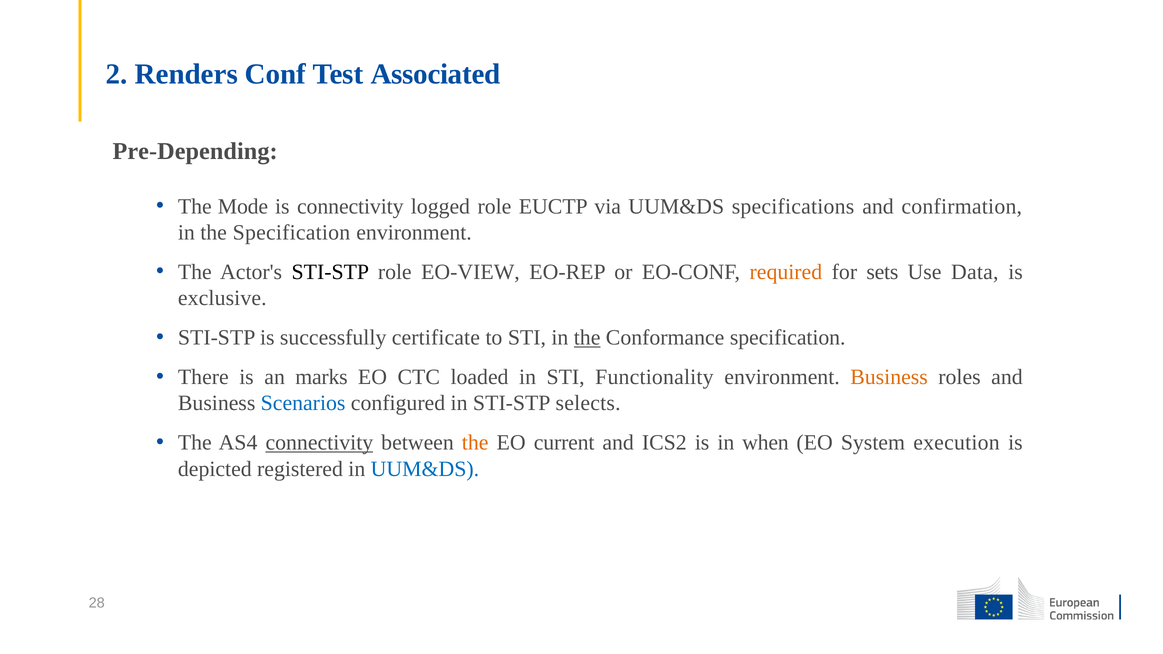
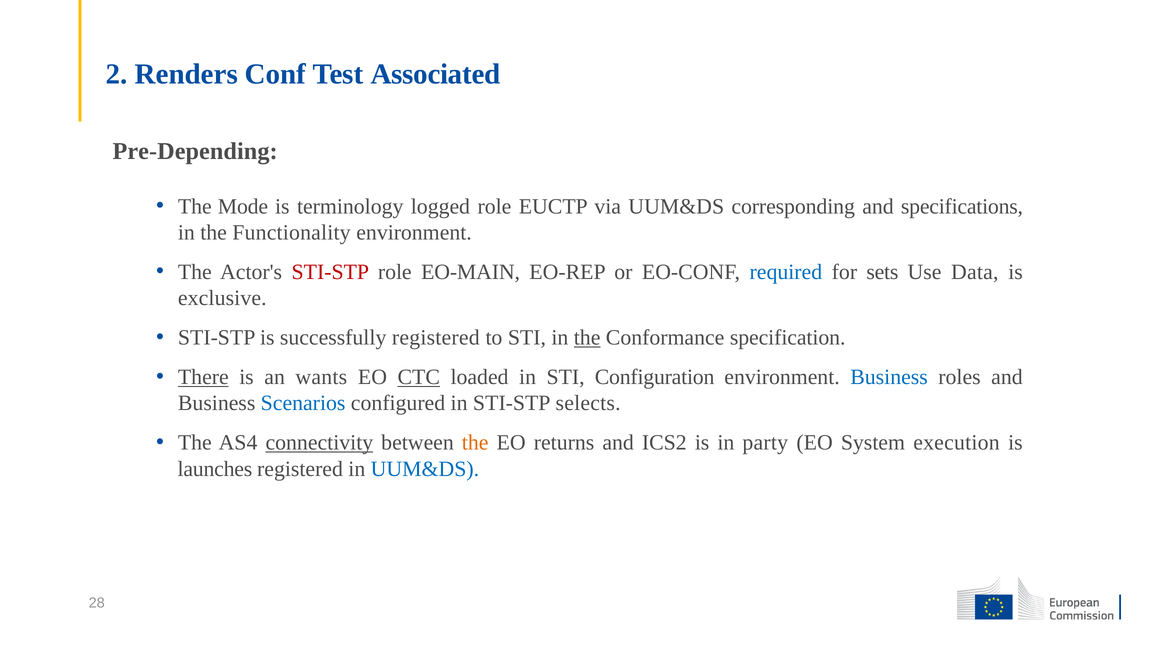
is connectivity: connectivity -> terminology
specifications: specifications -> corresponding
confirmation: confirmation -> specifications
the Specification: Specification -> Functionality
STI-STP at (330, 272) colour: black -> red
EO-VIEW: EO-VIEW -> EO-MAIN
required colour: orange -> blue
successfully certificate: certificate -> registered
There underline: none -> present
marks: marks -> wants
CTC underline: none -> present
Functionality: Functionality -> Configuration
Business at (889, 377) colour: orange -> blue
current: current -> returns
when: when -> party
depicted: depicted -> launches
